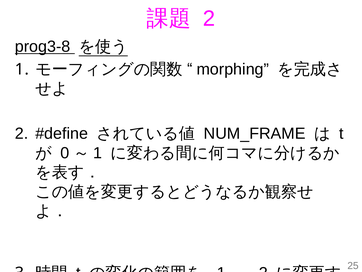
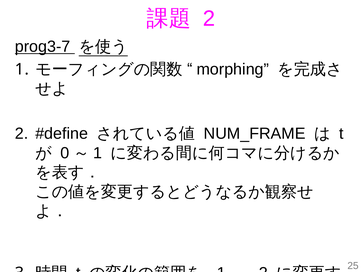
prog3-8: prog3-8 -> prog3-7
